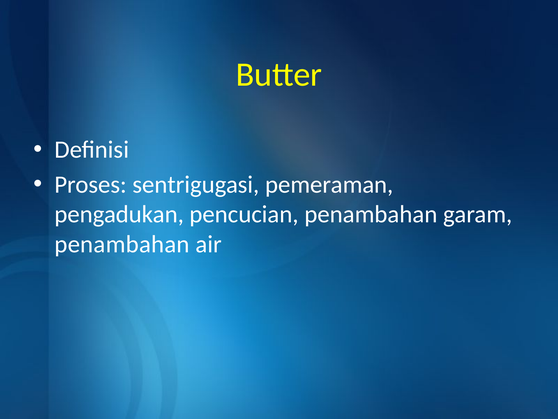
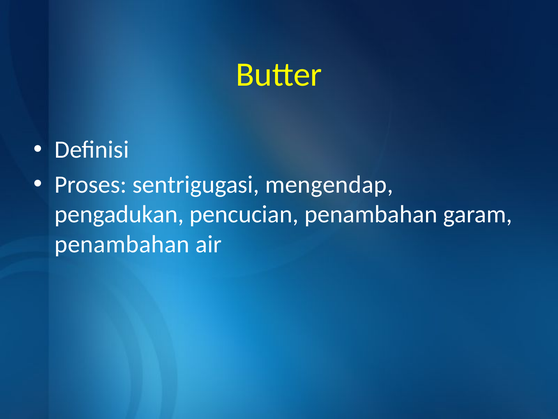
pemeraman: pemeraman -> mengendap
